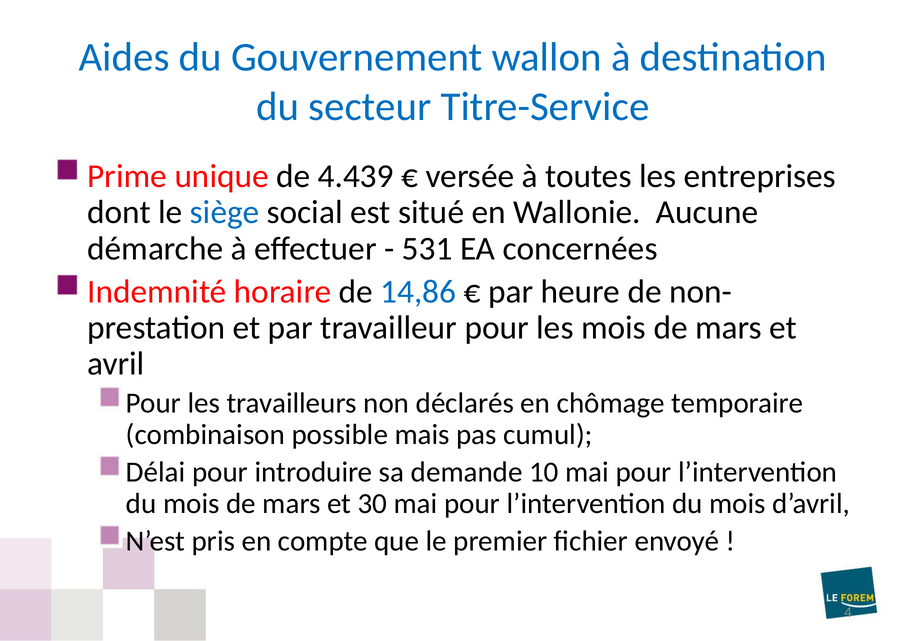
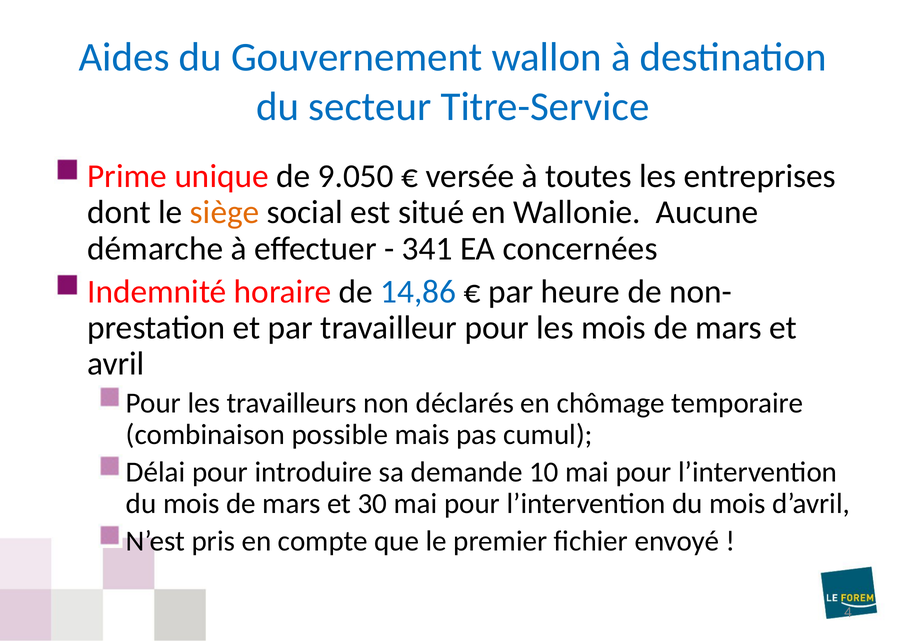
4.439: 4.439 -> 9.050
siège colour: blue -> orange
531: 531 -> 341
